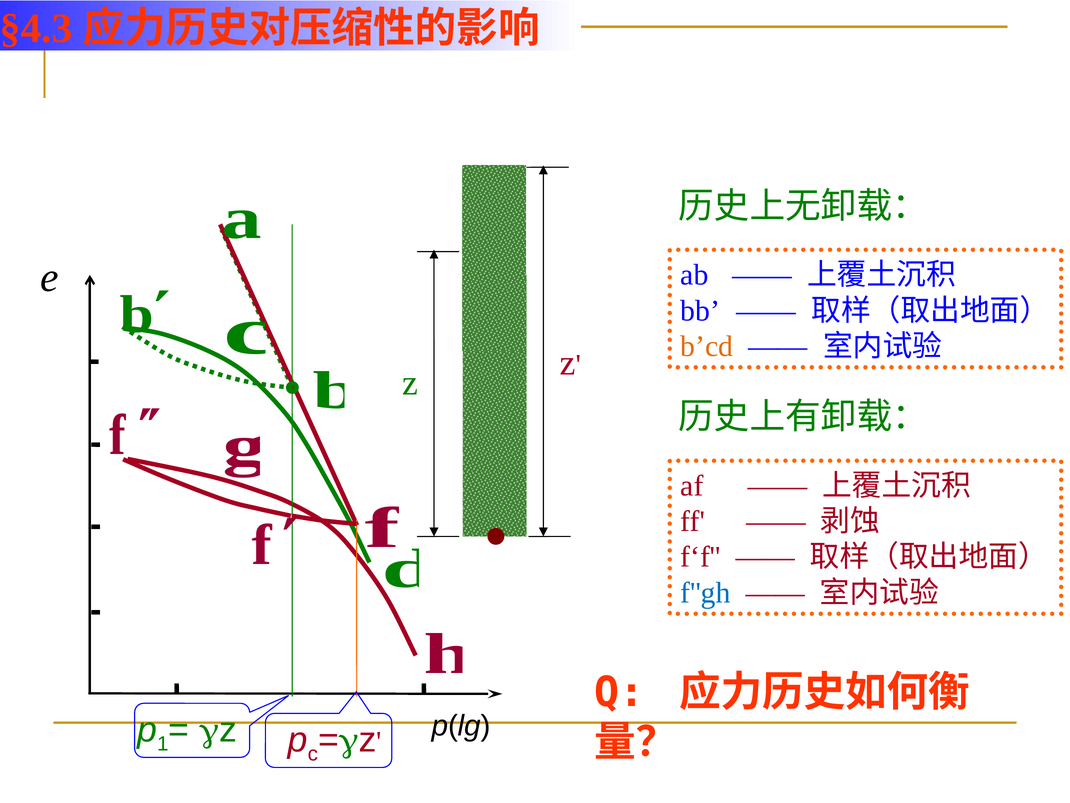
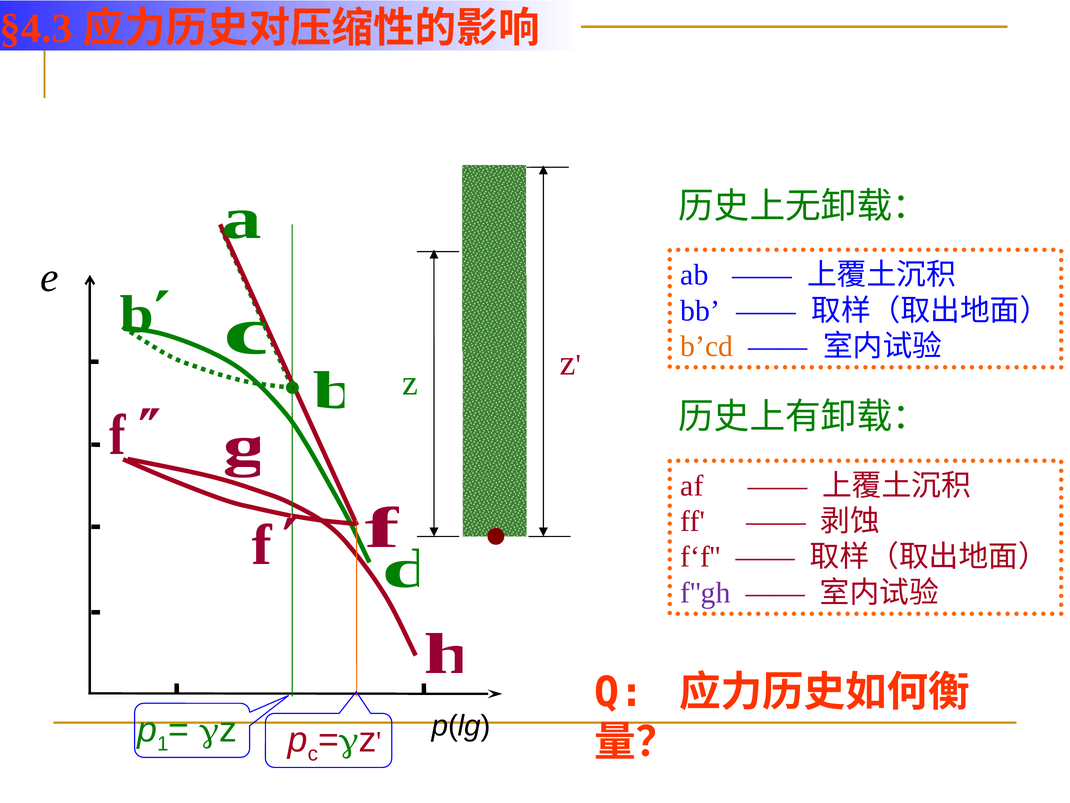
f''gh colour: blue -> purple
